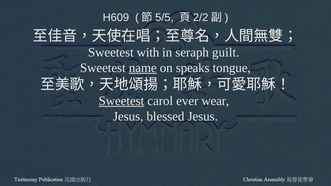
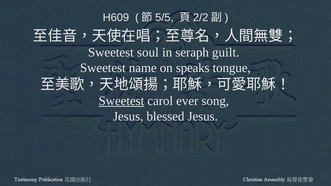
with: with -> soul
name underline: present -> none
wear: wear -> song
